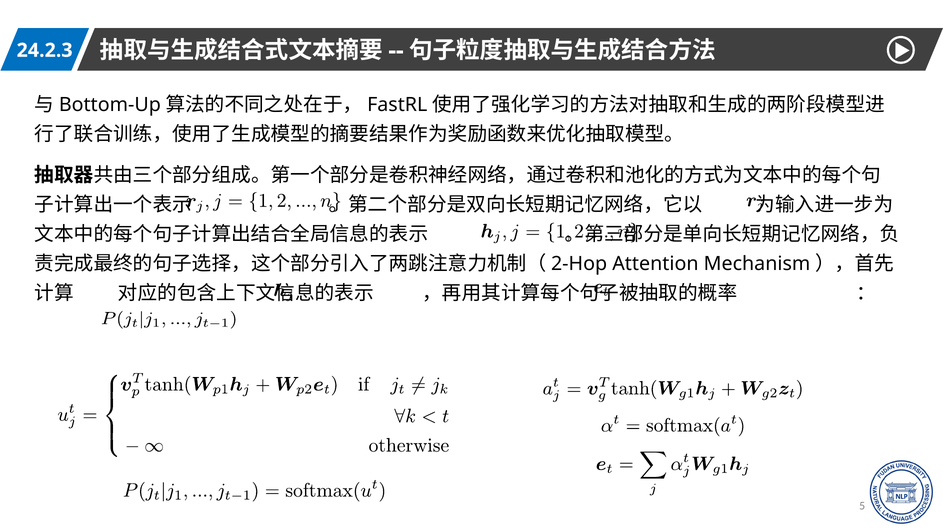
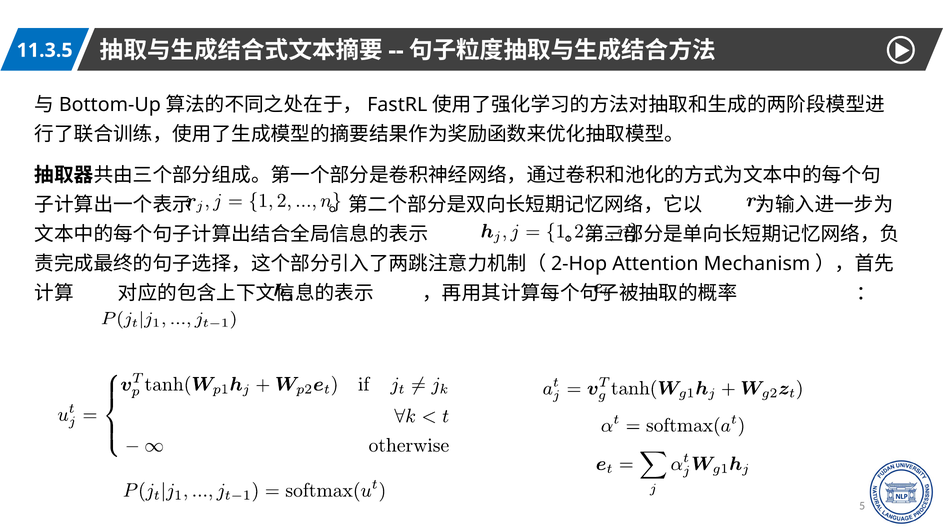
24.2.3: 24.2.3 -> 11.3.5
